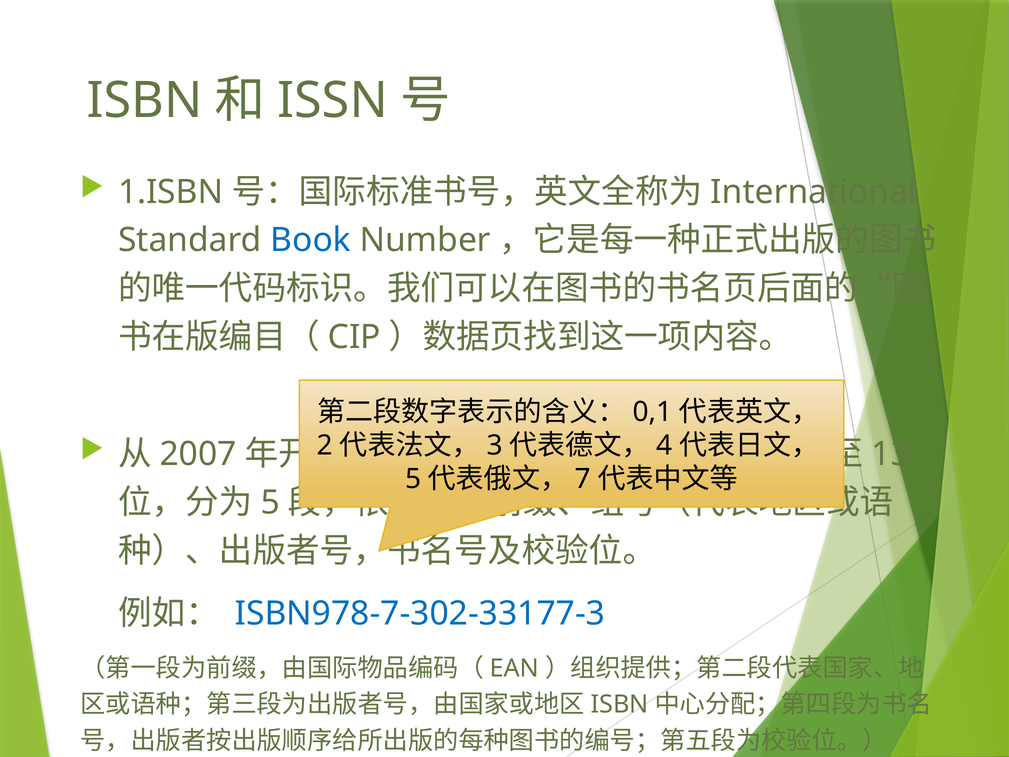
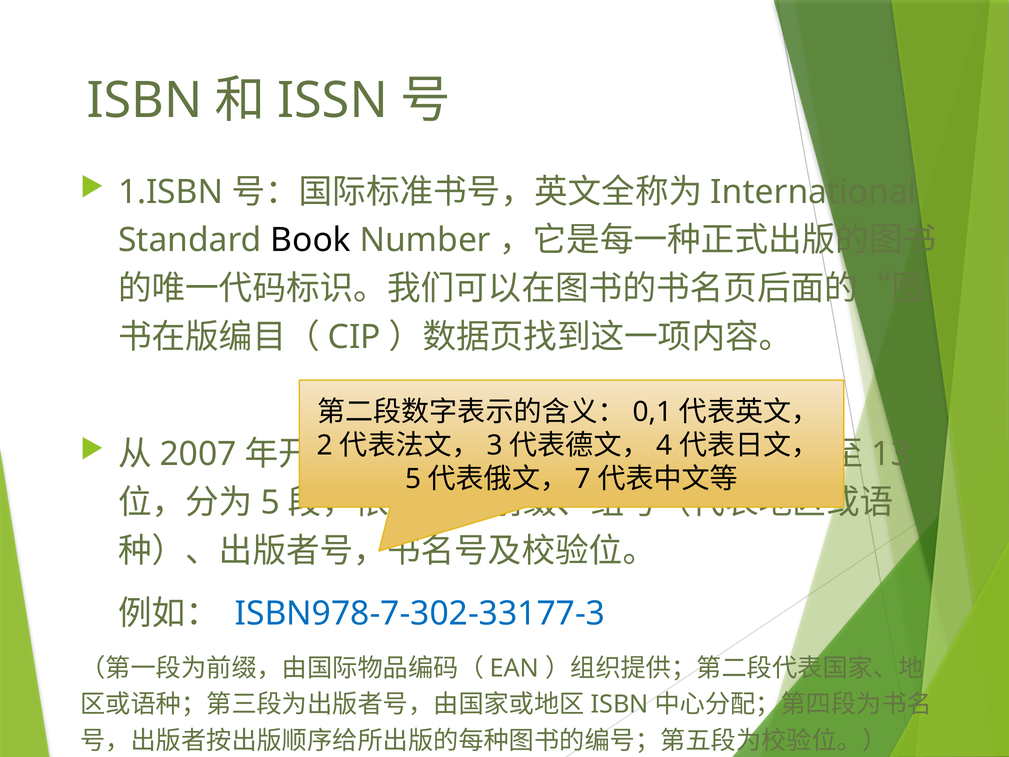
Book colour: blue -> black
